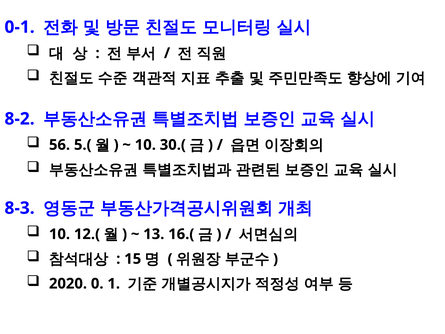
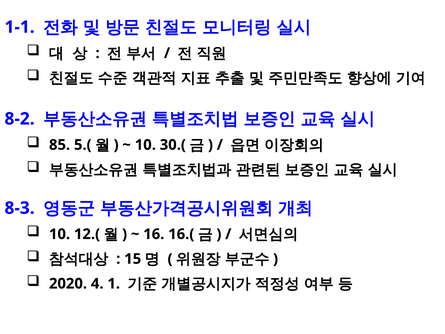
0-1: 0-1 -> 1-1
56: 56 -> 85
13: 13 -> 16
0: 0 -> 4
